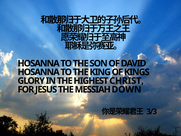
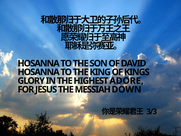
CHRIST: CHRIST -> ADORE
